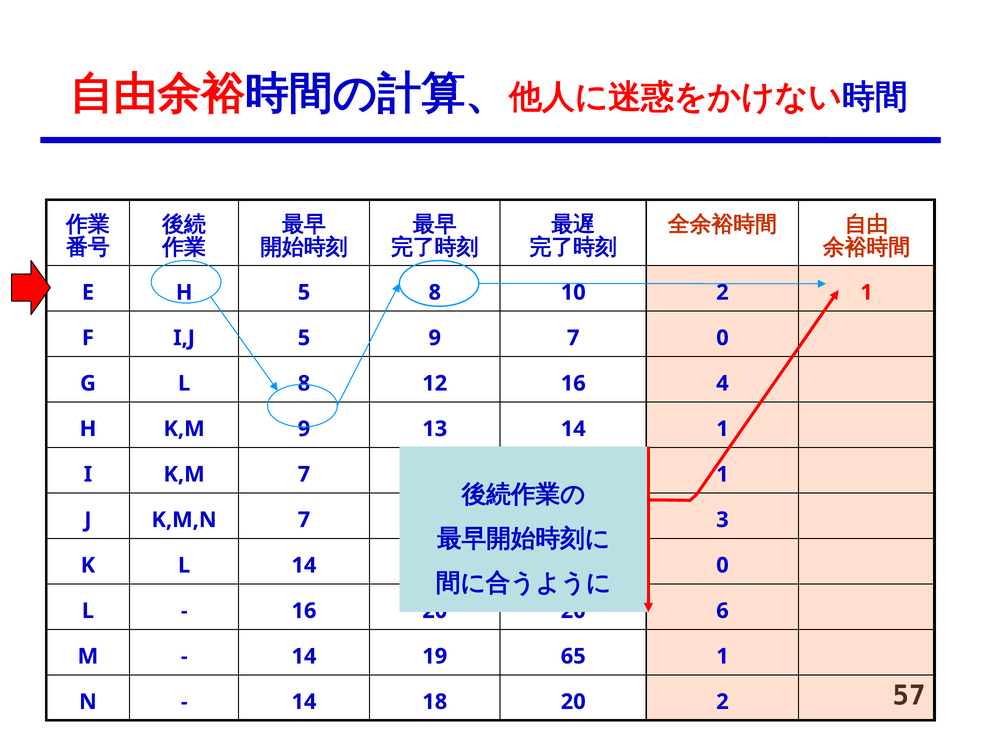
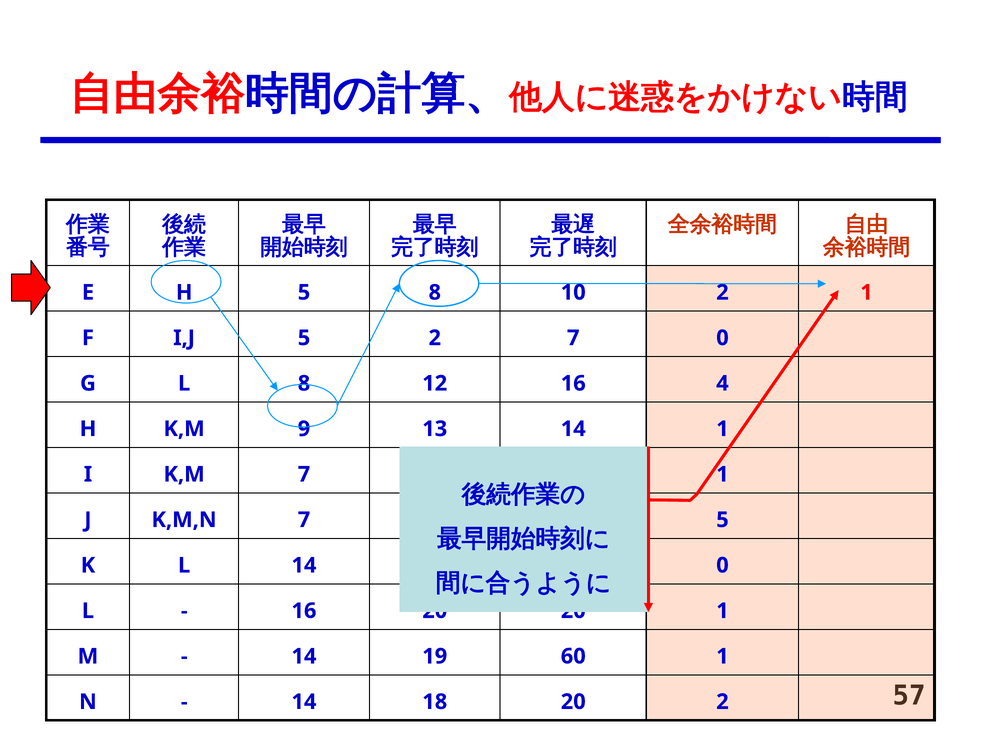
5 9: 9 -> 2
3 at (722, 520): 3 -> 5
6 at (722, 611): 6 -> 1
65: 65 -> 60
